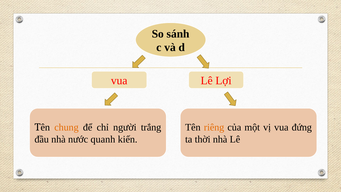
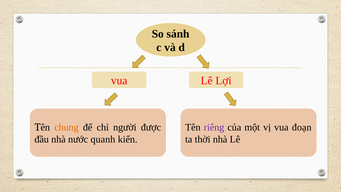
riêng colour: orange -> purple
đứng: đứng -> đoạn
trắng: trắng -> được
